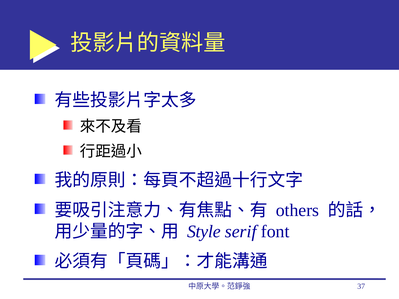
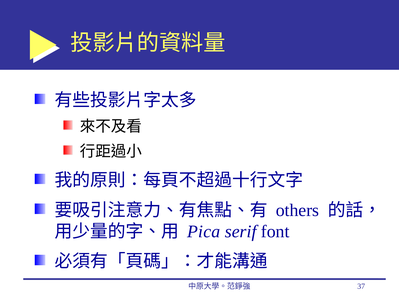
Style: Style -> Pica
